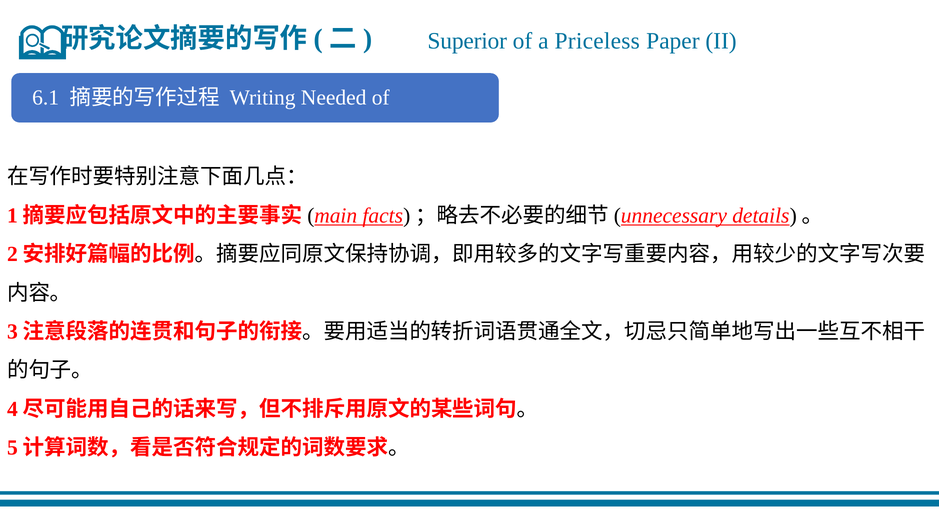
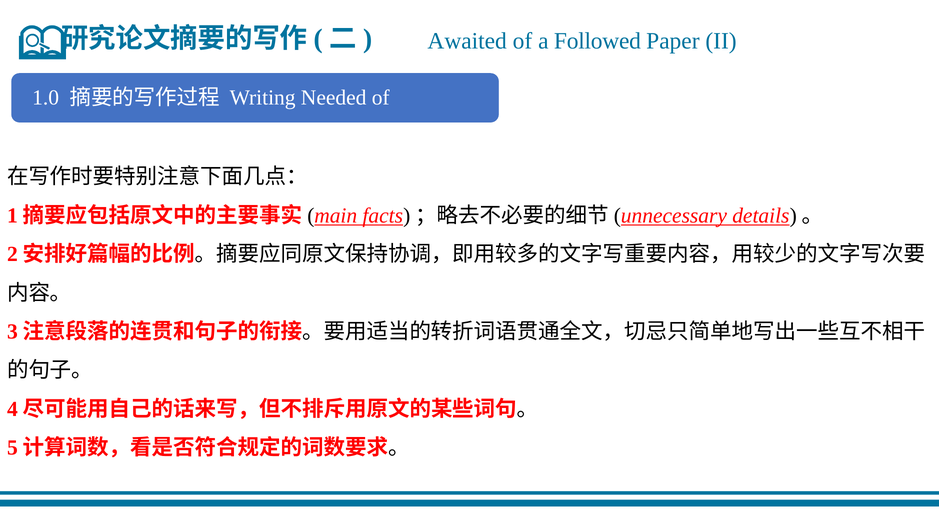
Superior: Superior -> Awaited
Priceless: Priceless -> Followed
6.1: 6.1 -> 1.0
